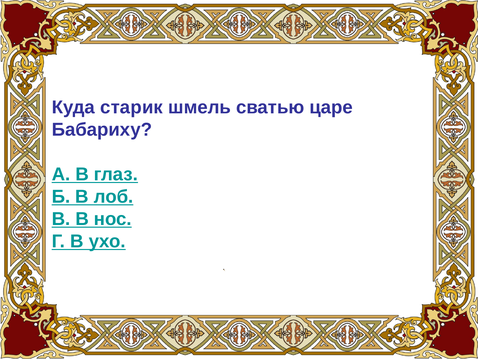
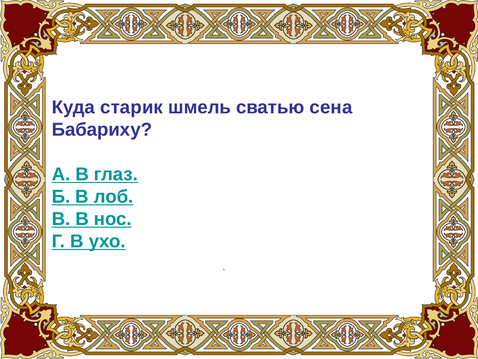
царе: царе -> сена
